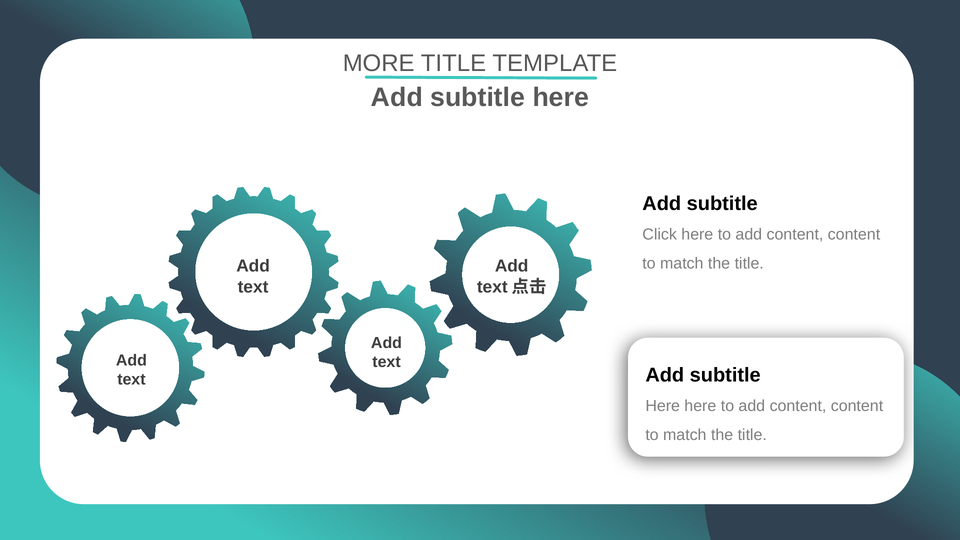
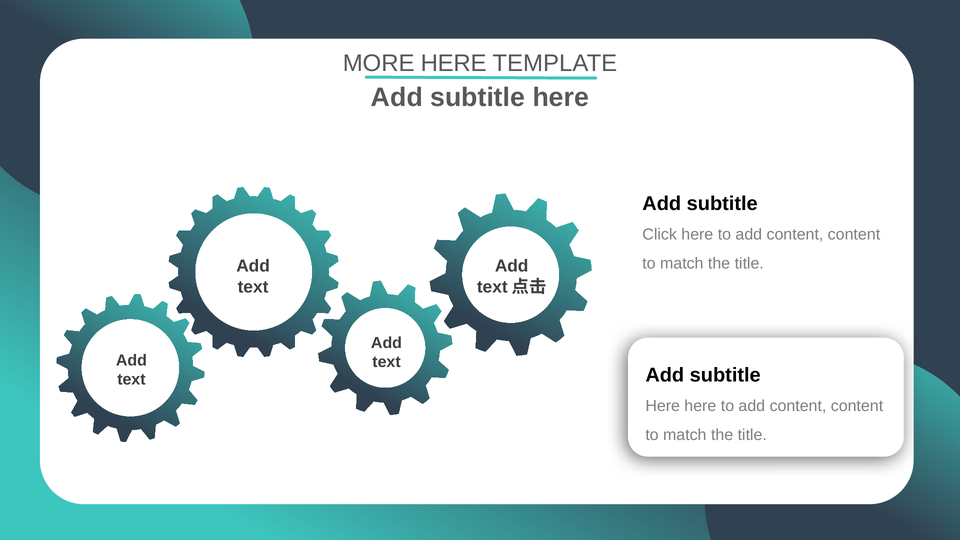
MORE TITLE: TITLE -> HERE
